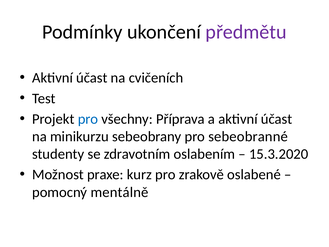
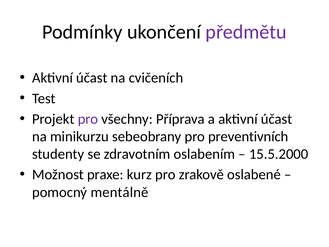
pro at (88, 119) colour: blue -> purple
sebeobranné: sebeobranné -> preventivních
15.3.2020: 15.3.2020 -> 15.5.2000
